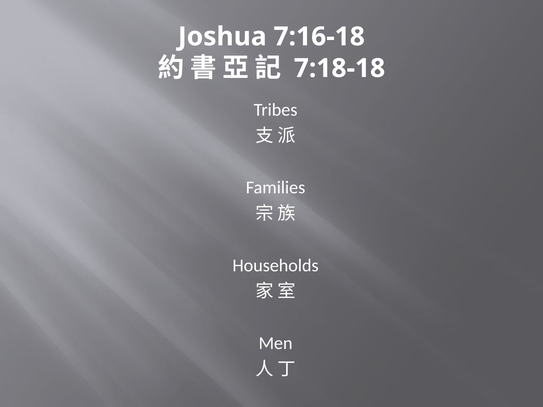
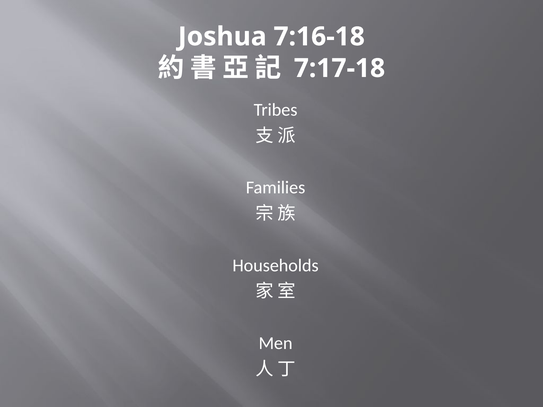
7:18-18: 7:18-18 -> 7:17-18
